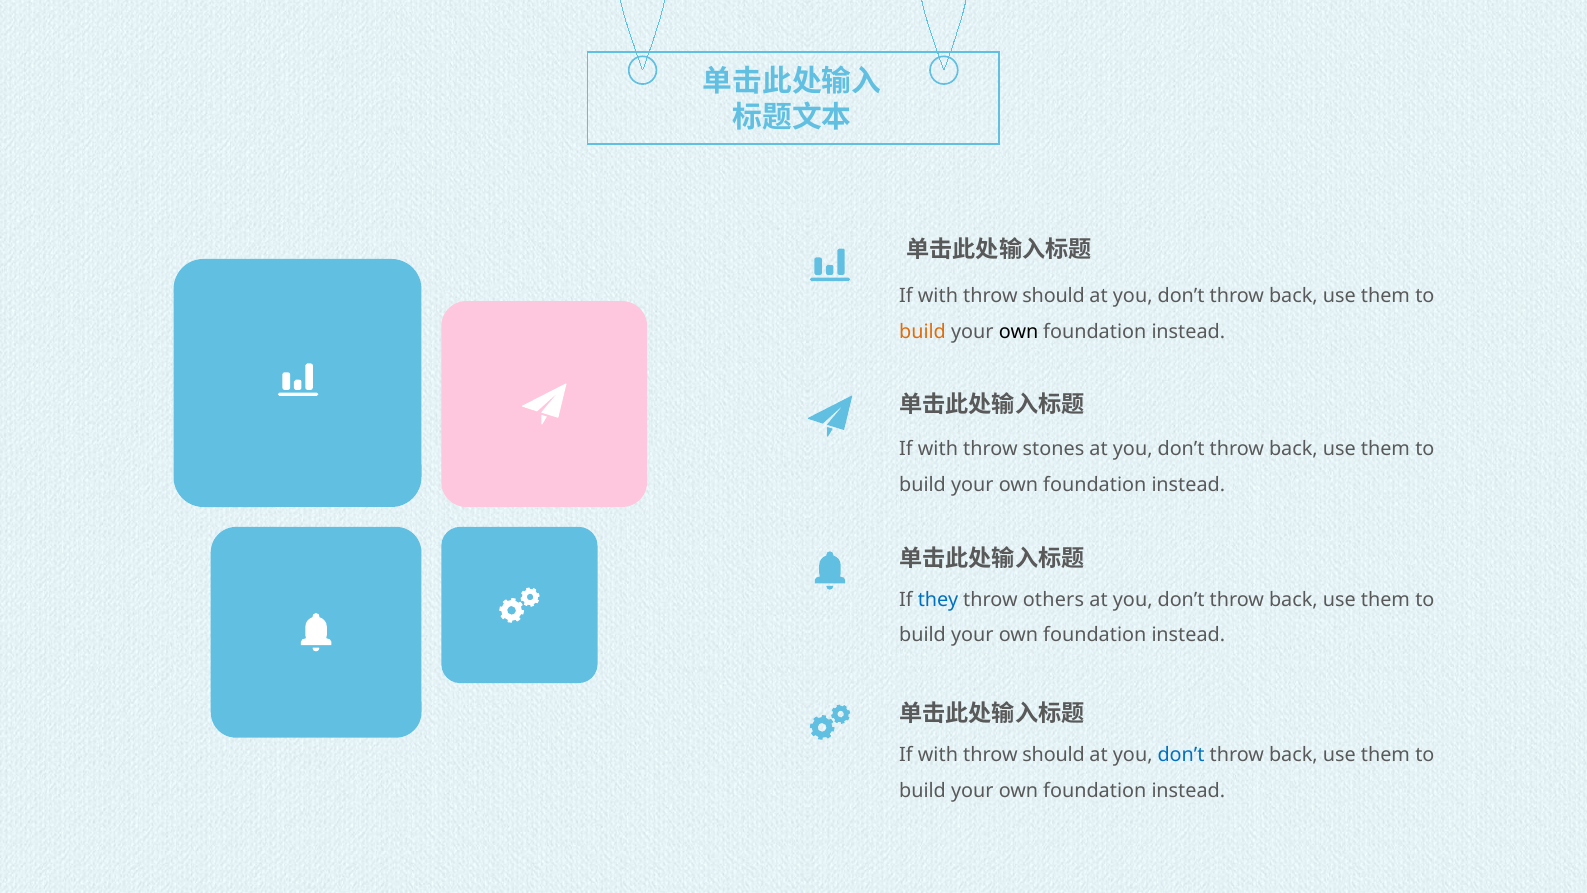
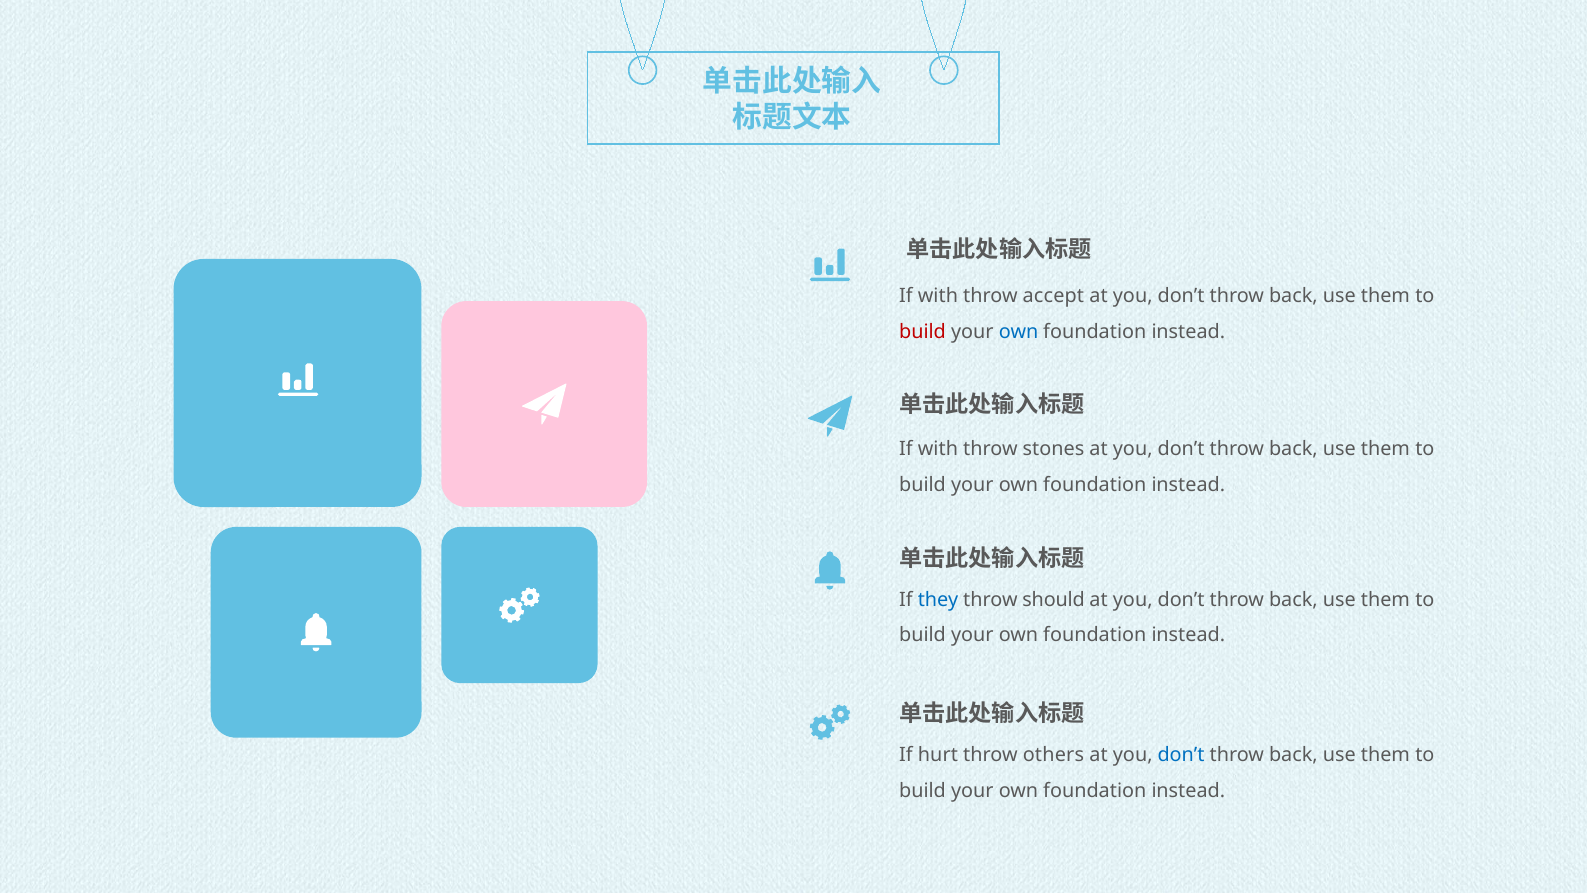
should at (1054, 296): should -> accept
build at (923, 332) colour: orange -> red
own at (1019, 332) colour: black -> blue
others: others -> should
with at (938, 755): with -> hurt
should at (1054, 755): should -> others
